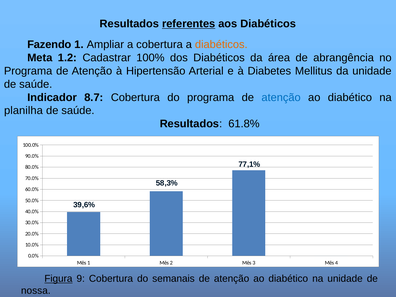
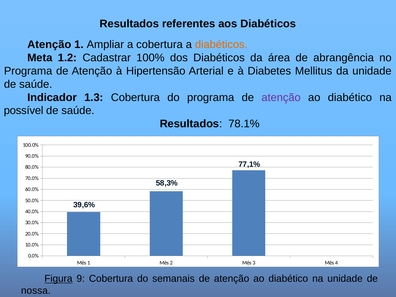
referentes underline: present -> none
Fazendo at (49, 45): Fazendo -> Atenção
8.7: 8.7 -> 1.3
atenção at (281, 97) colour: blue -> purple
planilha: planilha -> possível
61.8%: 61.8% -> 78.1%
